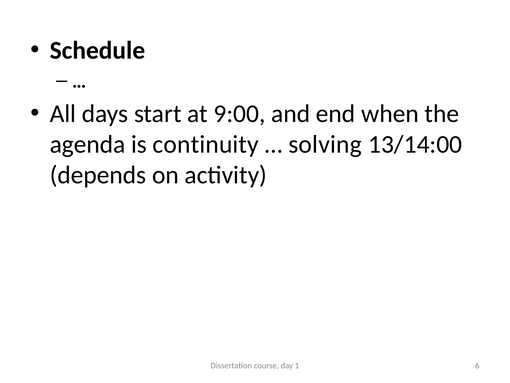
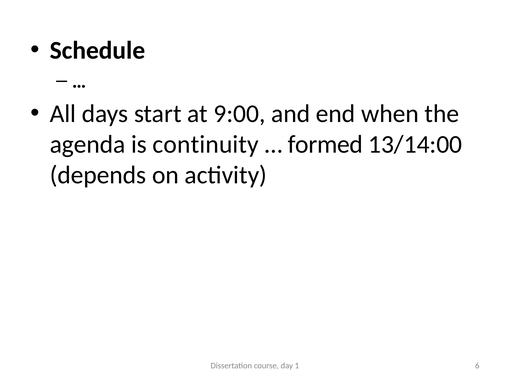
solving: solving -> formed
